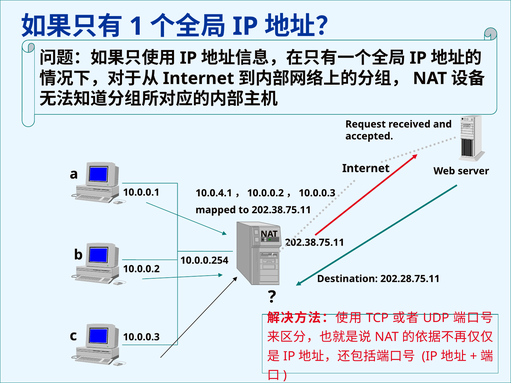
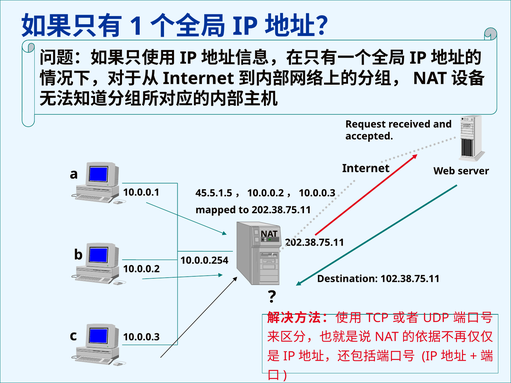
10.0.4.1: 10.0.4.1 -> 45.5.1.5
202.28.75.11: 202.28.75.11 -> 102.38.75.11
